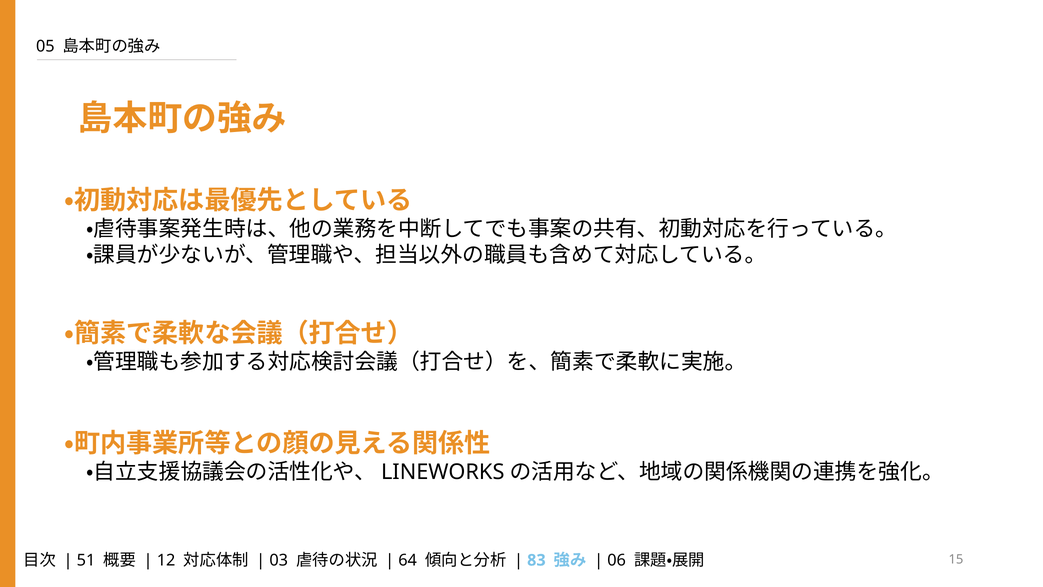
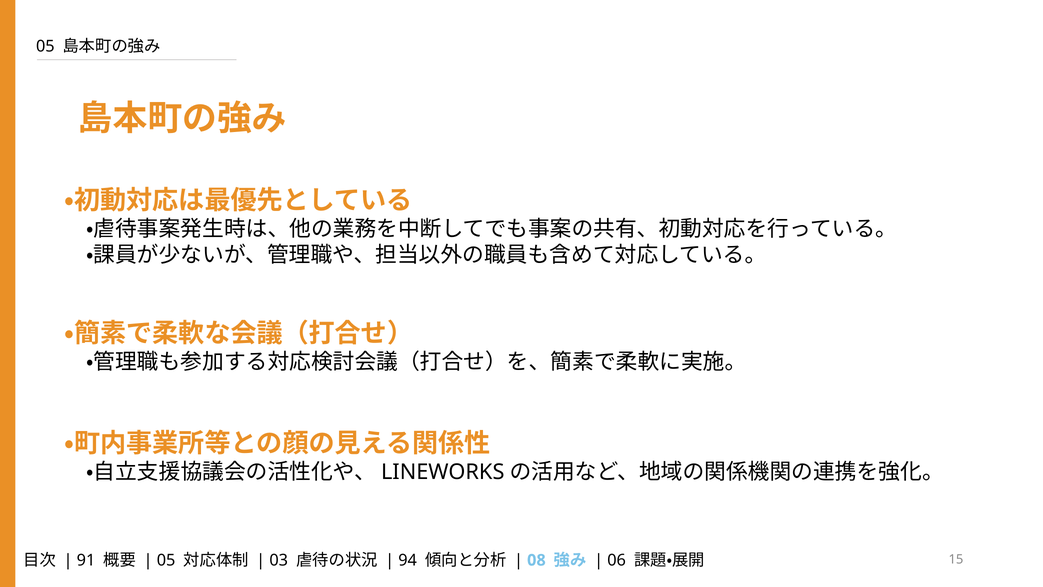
51: 51 -> 91
12 at (166, 560): 12 -> 05
64: 64 -> 94
83: 83 -> 08
